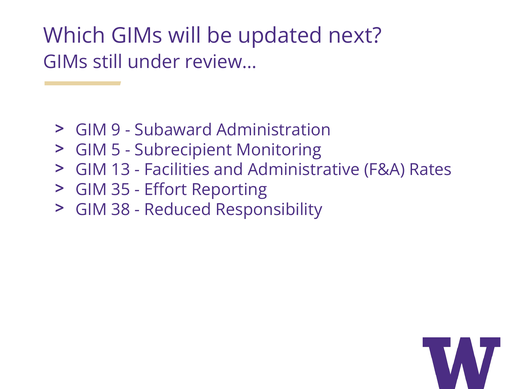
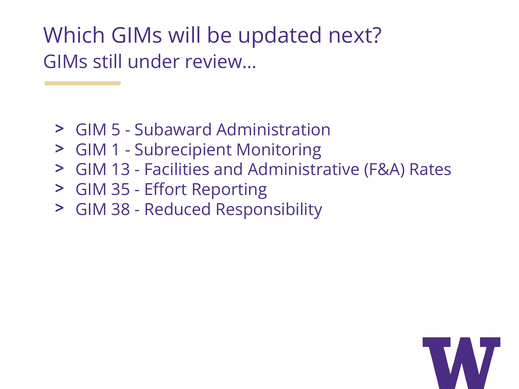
9: 9 -> 5
5: 5 -> 1
